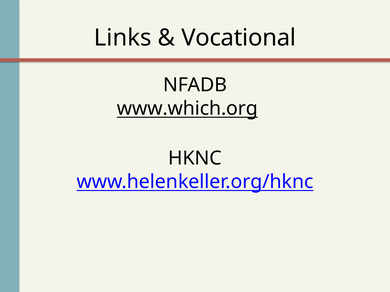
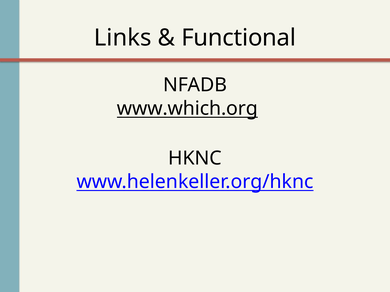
Vocational: Vocational -> Functional
